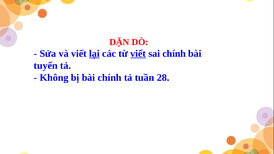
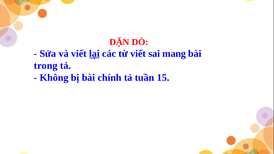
viết at (138, 54) underline: present -> none
sai chính: chính -> mang
tuyến: tuyến -> trong
28: 28 -> 15
